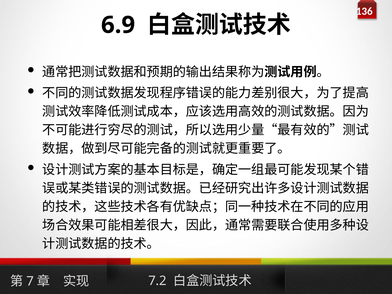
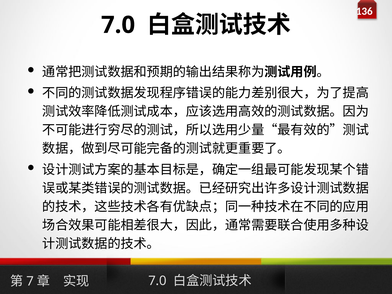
6.9 at (118, 25): 6.9 -> 7.0
7.2 at (157, 281): 7.2 -> 7.0
